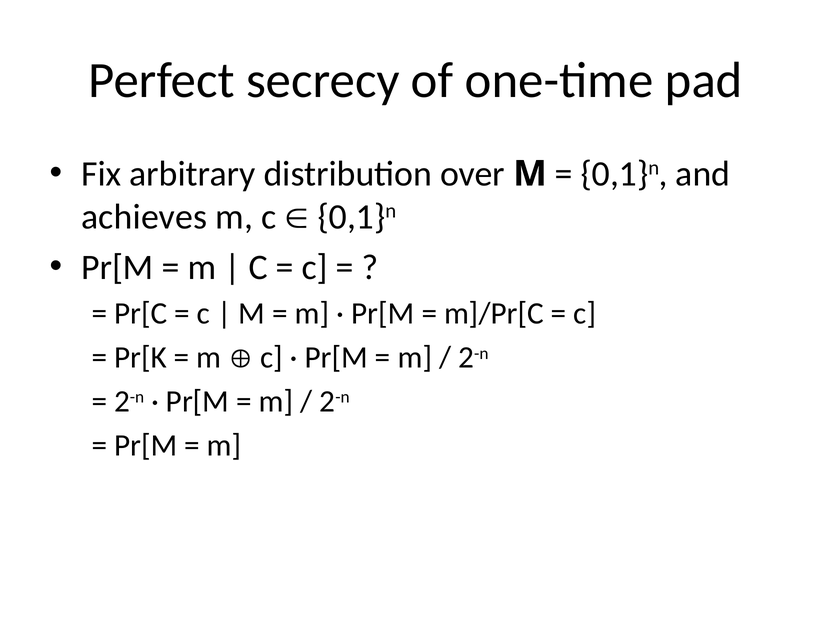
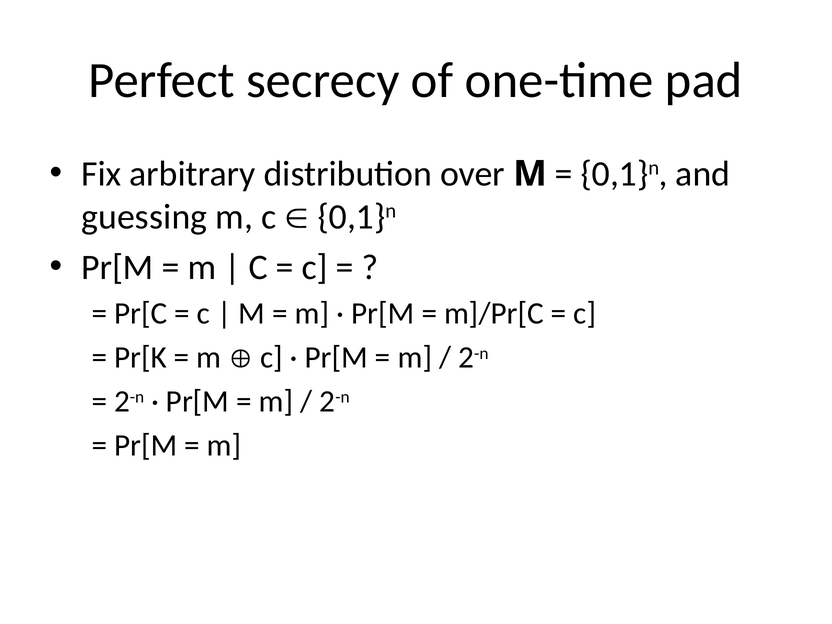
achieves: achieves -> guessing
